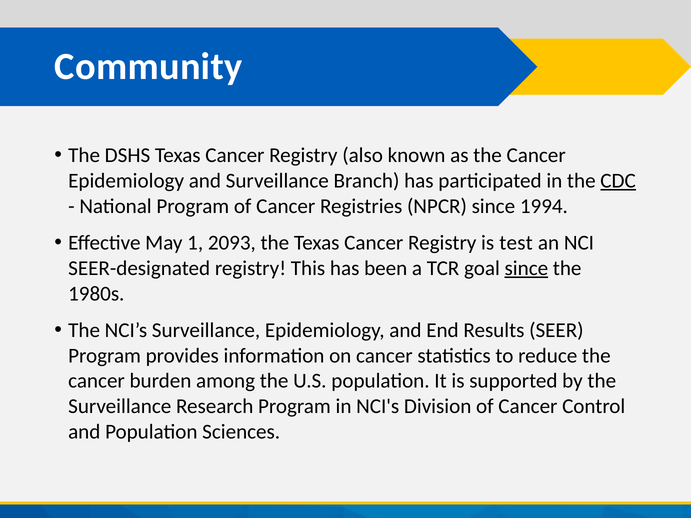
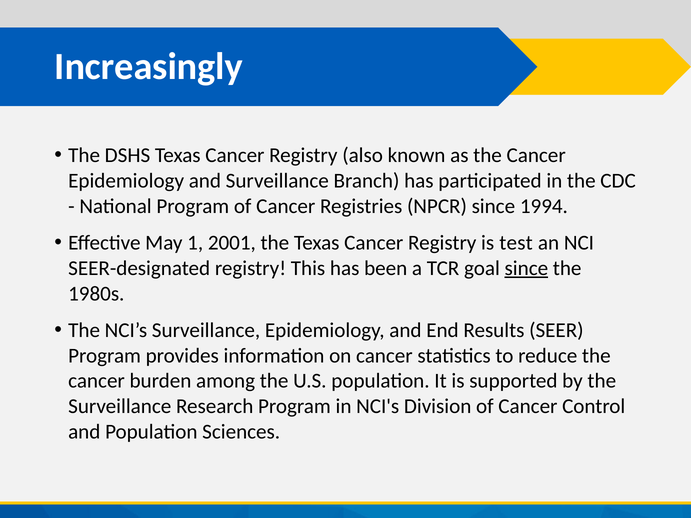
Community: Community -> Increasingly
CDC underline: present -> none
2093: 2093 -> 2001
